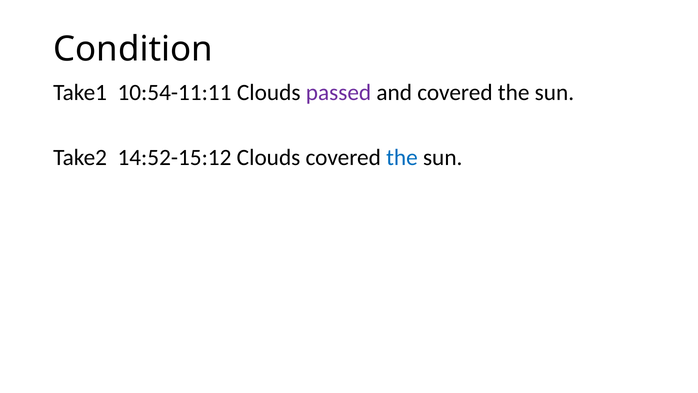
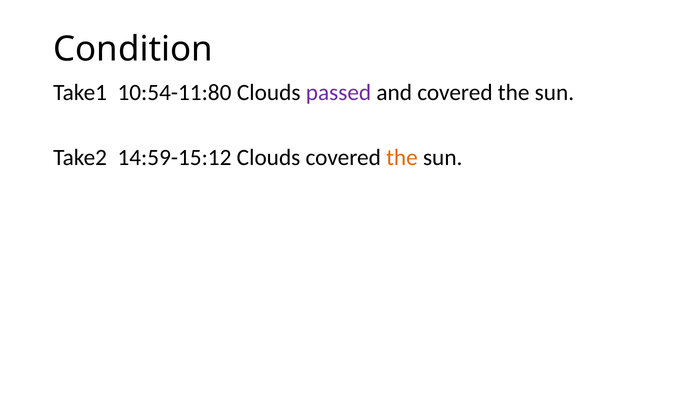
10:54-11:11: 10:54-11:11 -> 10:54-11:80
14:52-15:12: 14:52-15:12 -> 14:59-15:12
the at (402, 157) colour: blue -> orange
